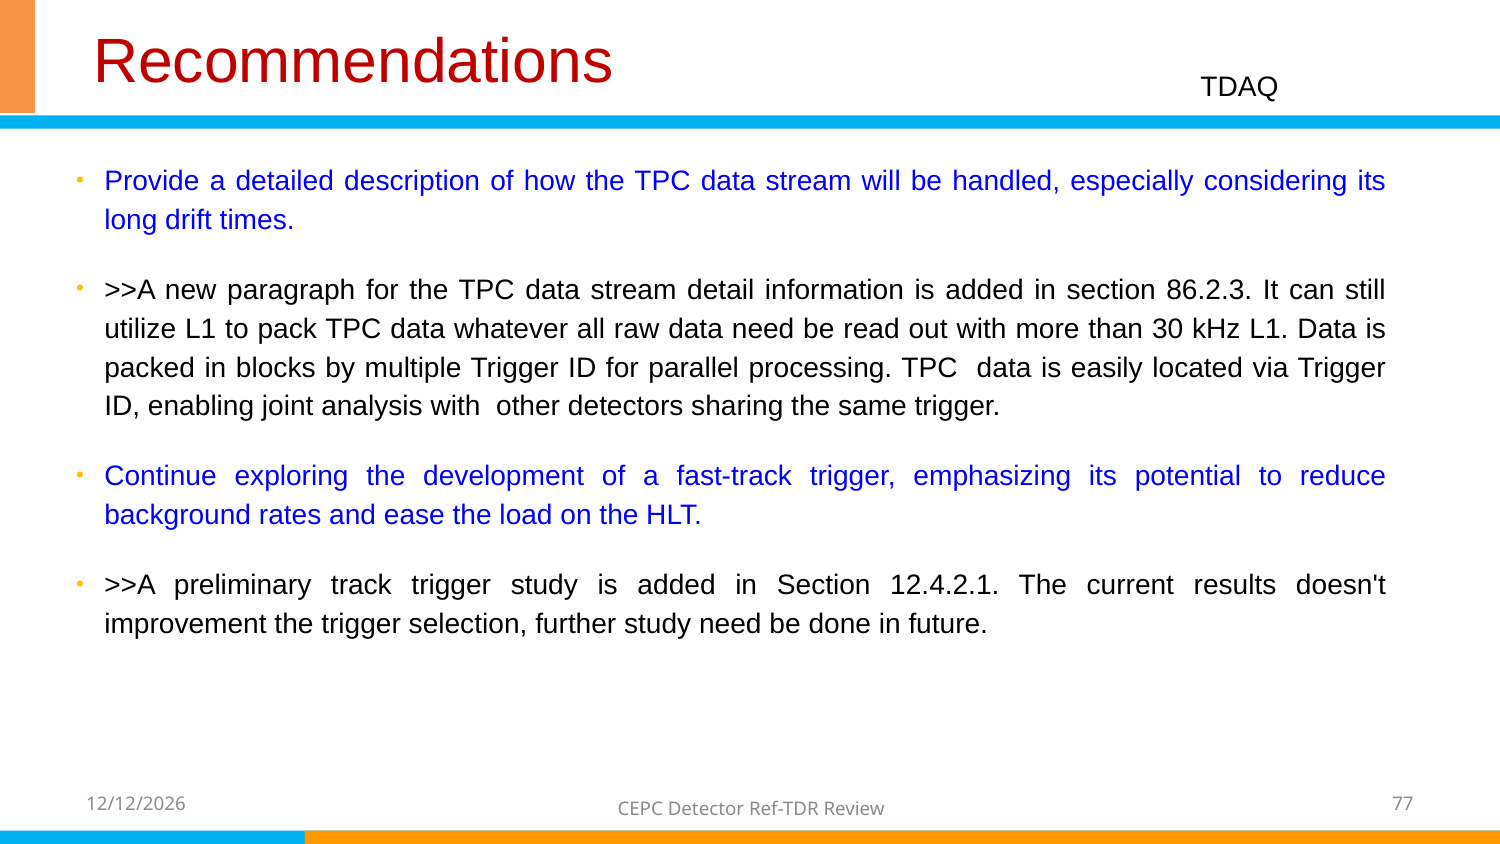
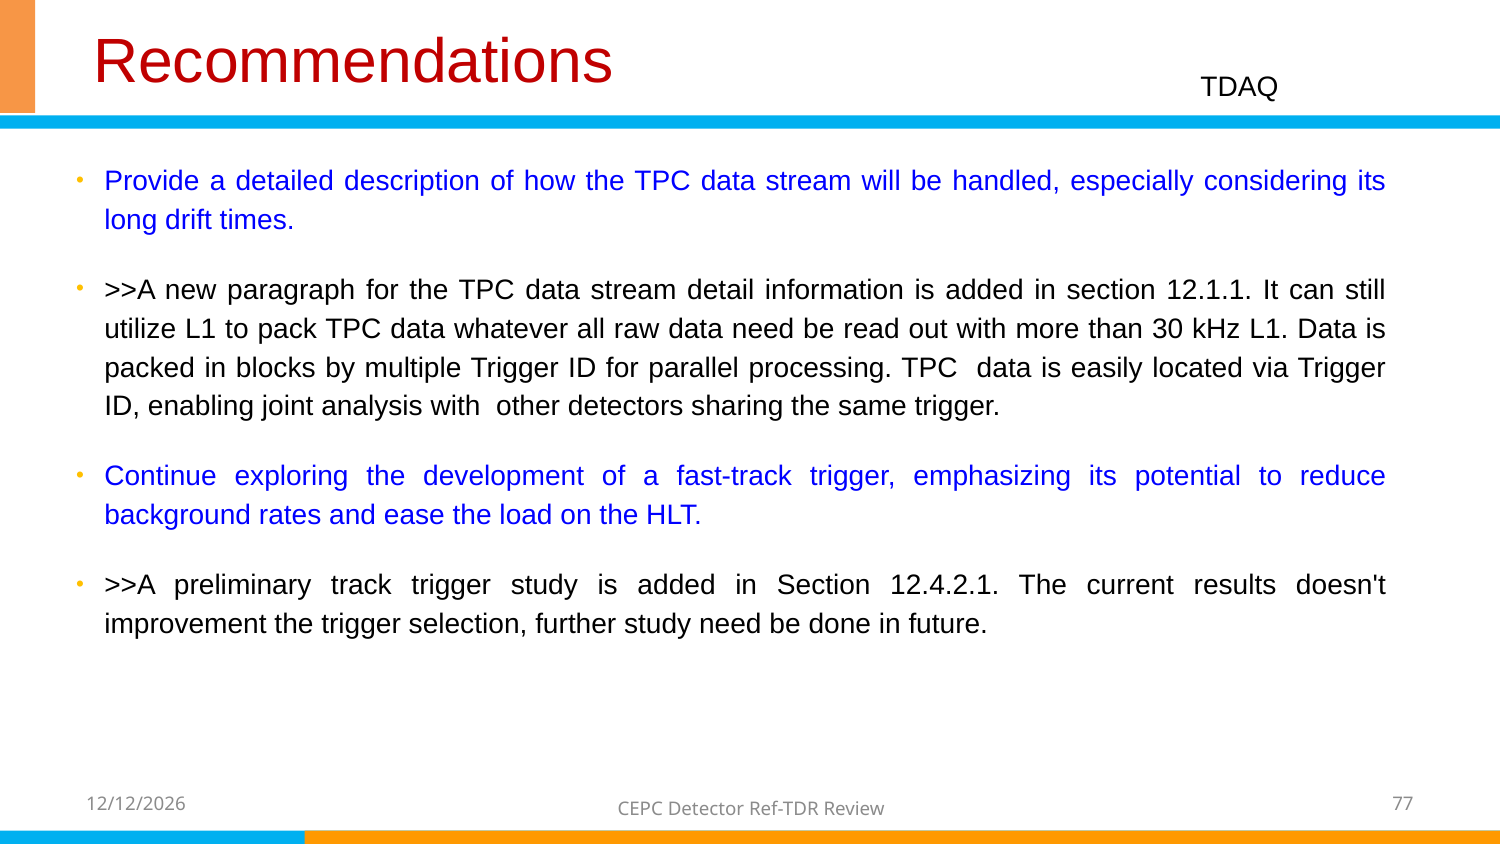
86.2.3: 86.2.3 -> 12.1.1
